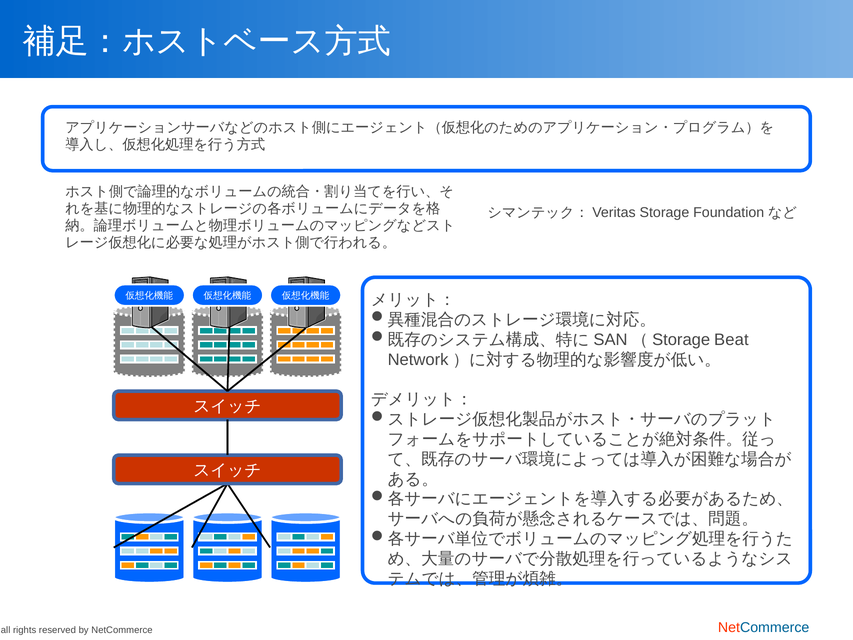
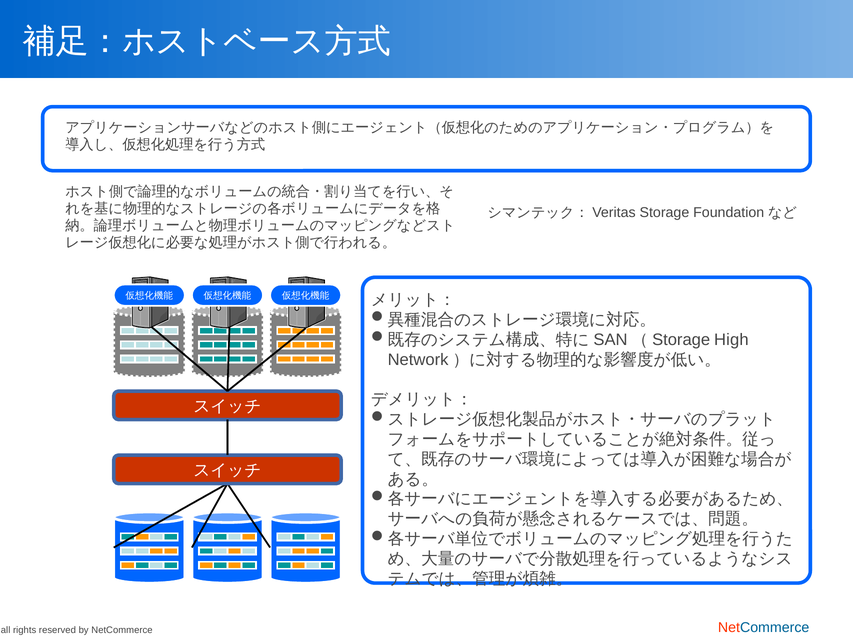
Beat: Beat -> High
